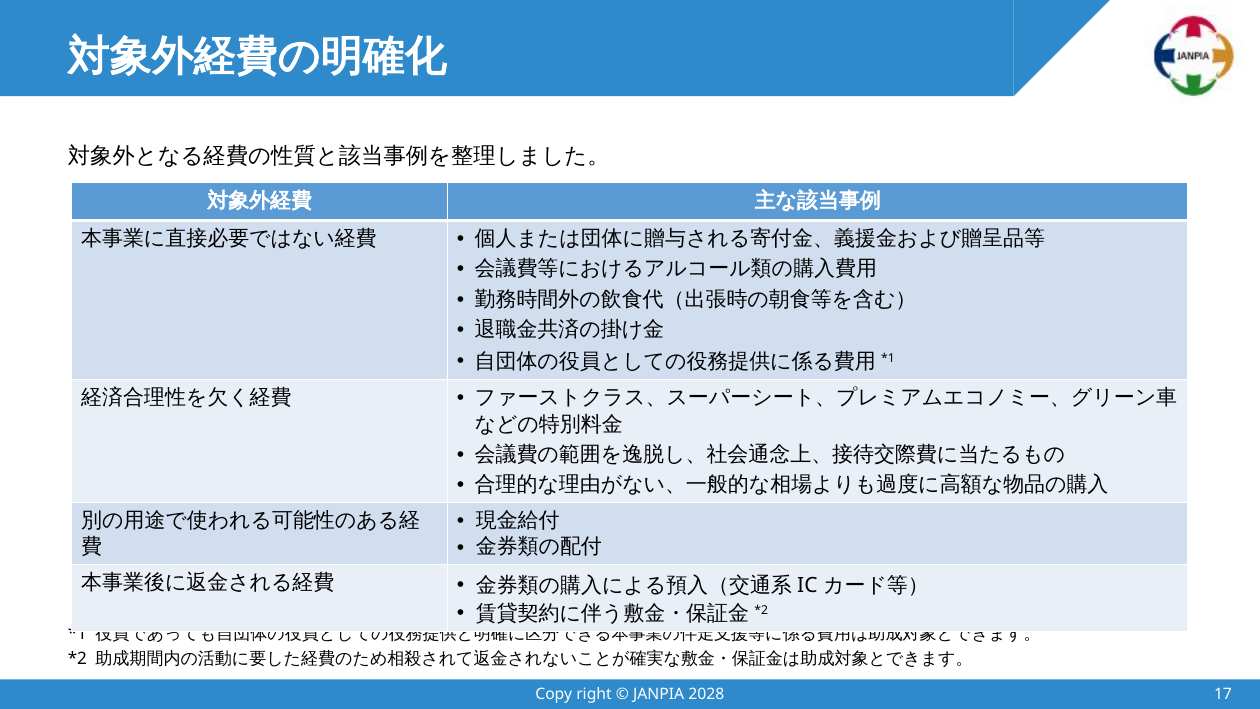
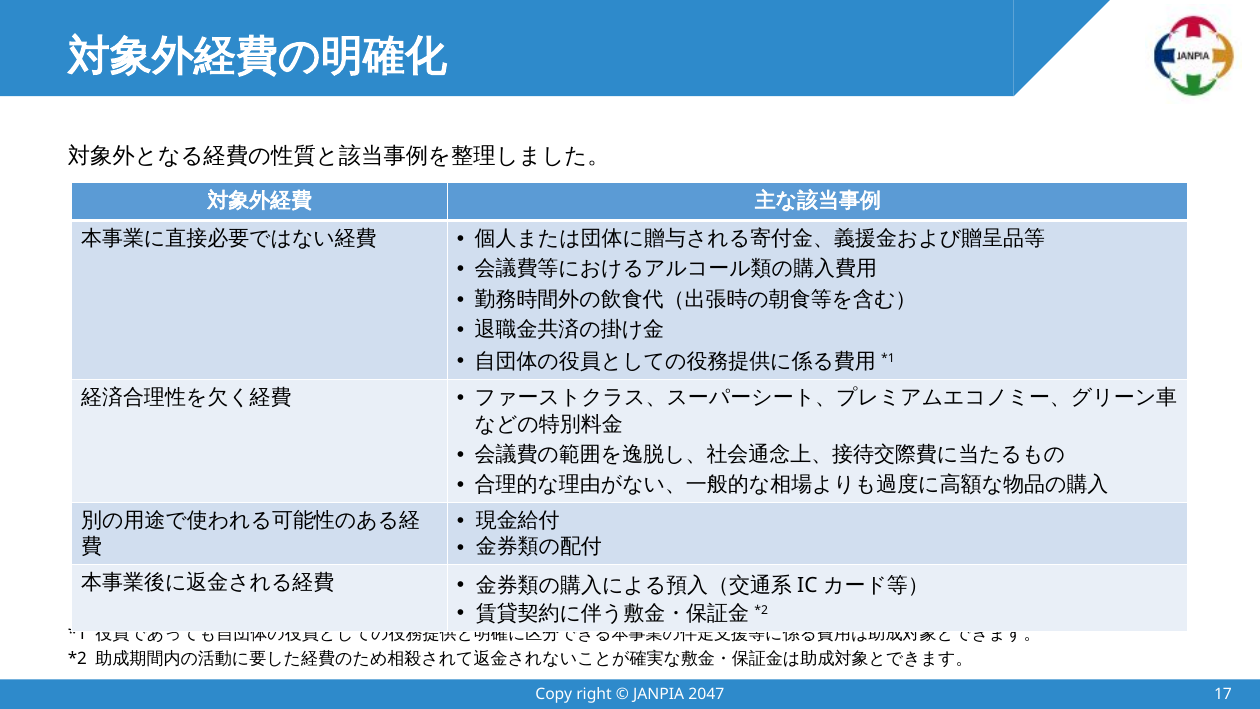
2028: 2028 -> 2047
